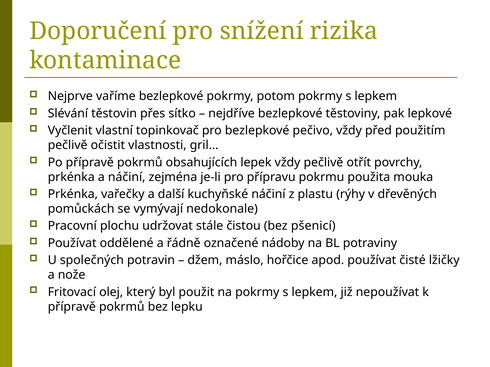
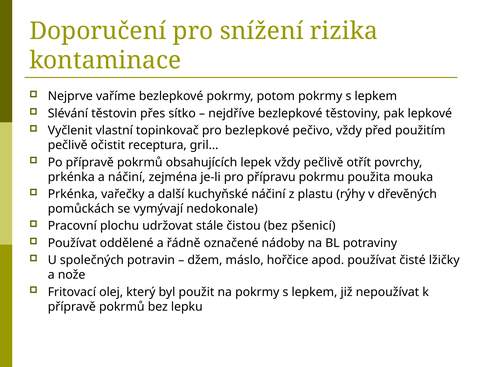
vlastnosti: vlastnosti -> receptura
